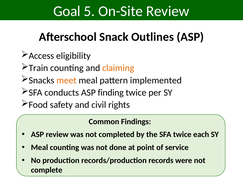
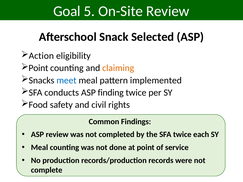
Outlines: Outlines -> Selected
Access: Access -> Action
Train at (38, 68): Train -> Point
meet colour: orange -> blue
